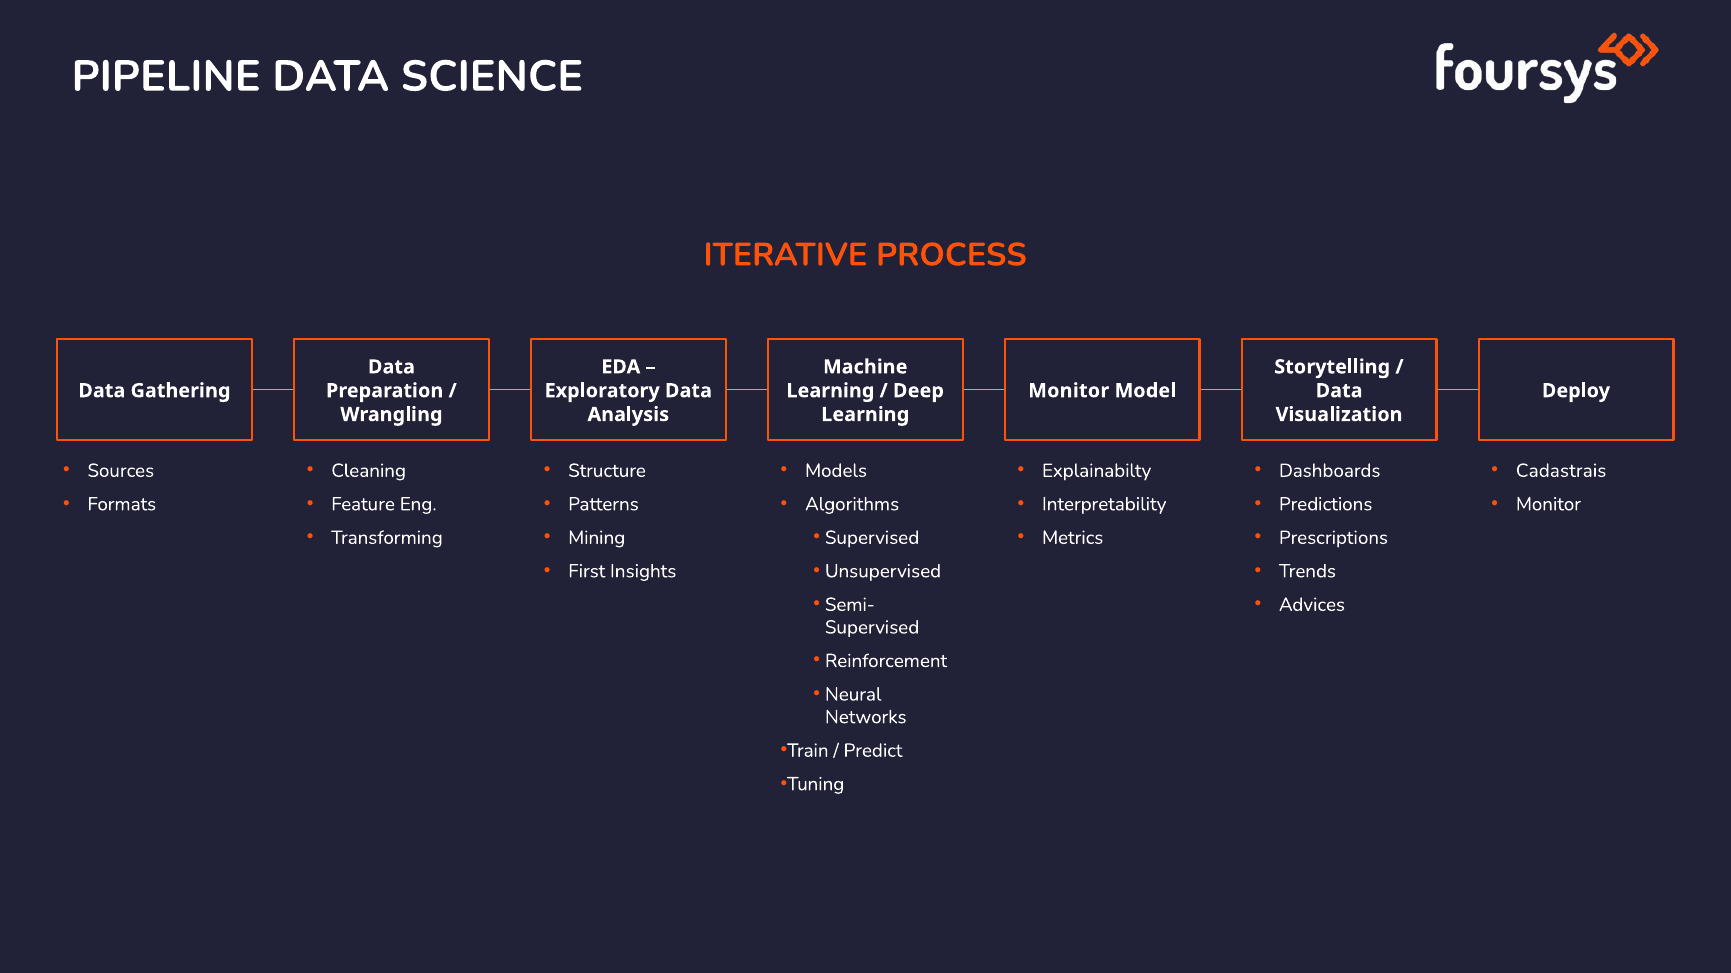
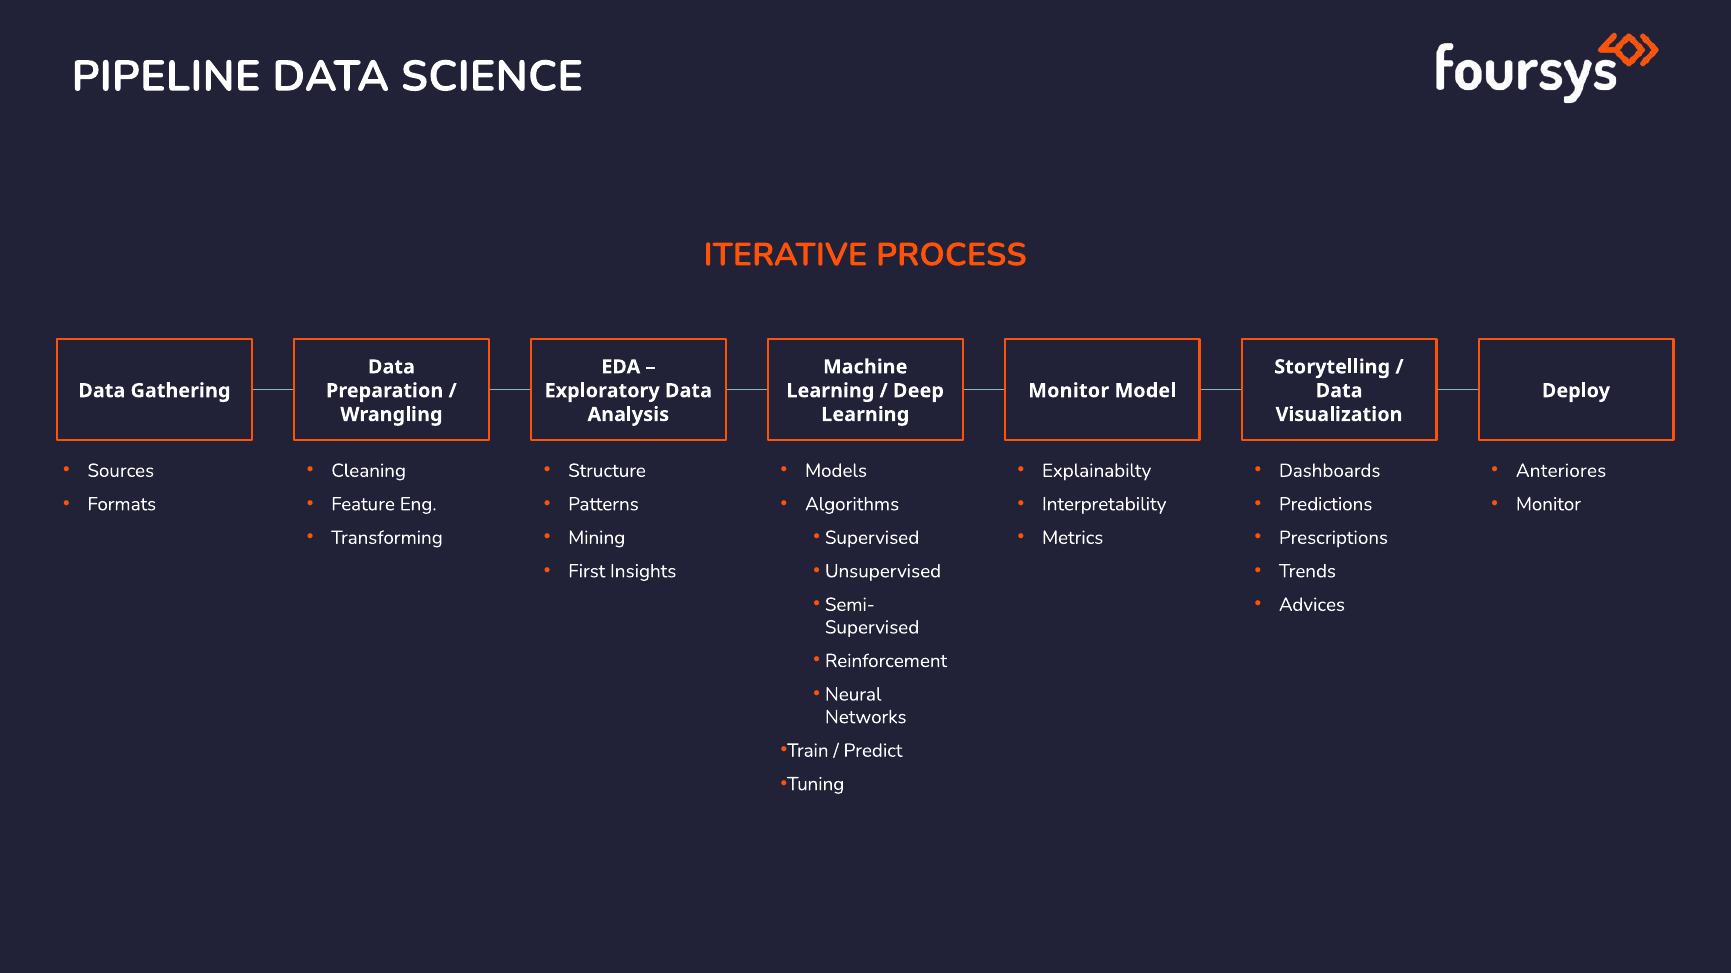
Cadastrais: Cadastrais -> Anteriores
